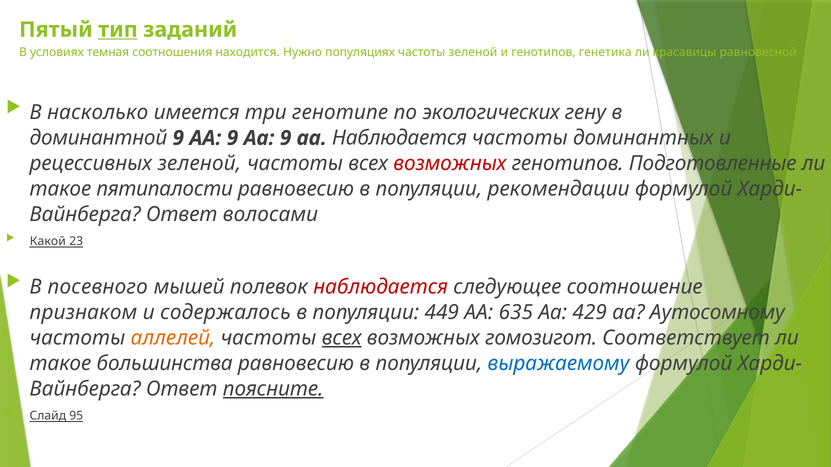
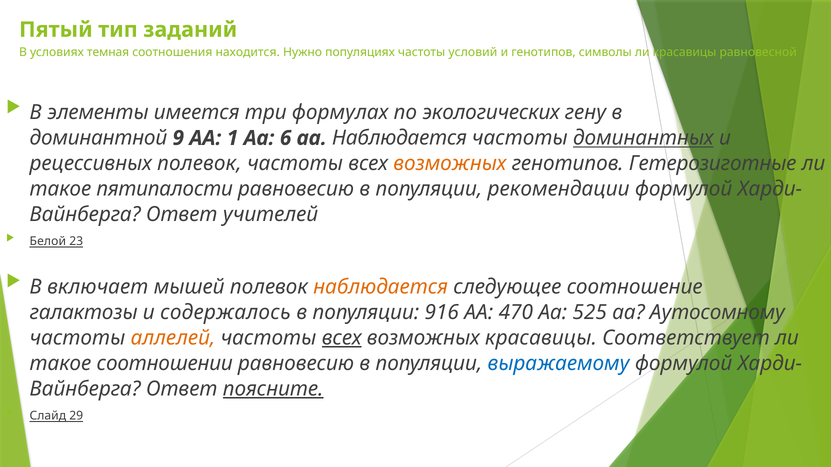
тип underline: present -> none
частоты зеленой: зеленой -> условий
генетика: генетика -> символы
насколько: насколько -> элементы
генотипе: генотипе -> формулах
9 at (233, 138): 9 -> 1
9 at (286, 138): 9 -> 6
доминантных underline: none -> present
рецессивных зеленой: зеленой -> полевок
возможных at (450, 164) colour: red -> orange
Подготовленные: Подготовленные -> Гетерозиготные
волосами: волосами -> учителей
Какой: Какой -> Белой
посевного: посевного -> включает
наблюдается at (381, 287) colour: red -> orange
признаком: признаком -> галактозы
449: 449 -> 916
635: 635 -> 470
429: 429 -> 525
возможных гомозигот: гомозигот -> красавицы
большинства: большинства -> соотношении
95: 95 -> 29
